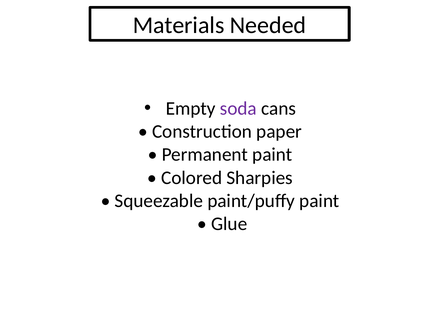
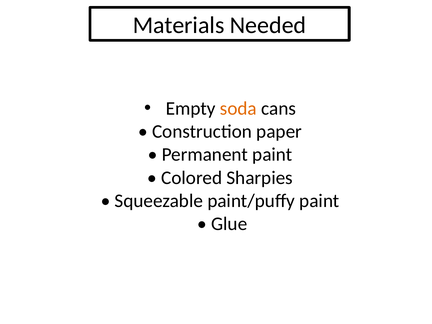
soda colour: purple -> orange
